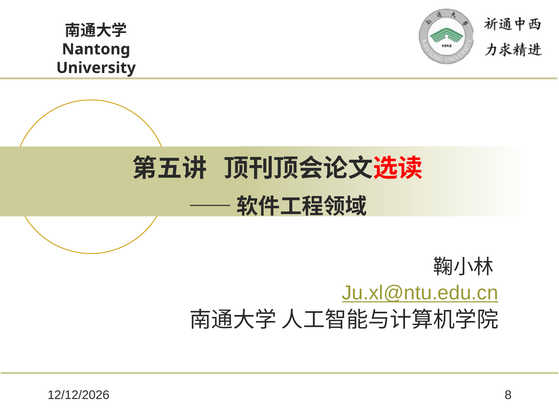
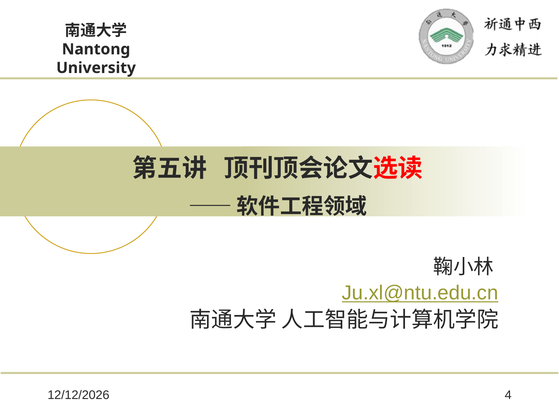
8: 8 -> 4
